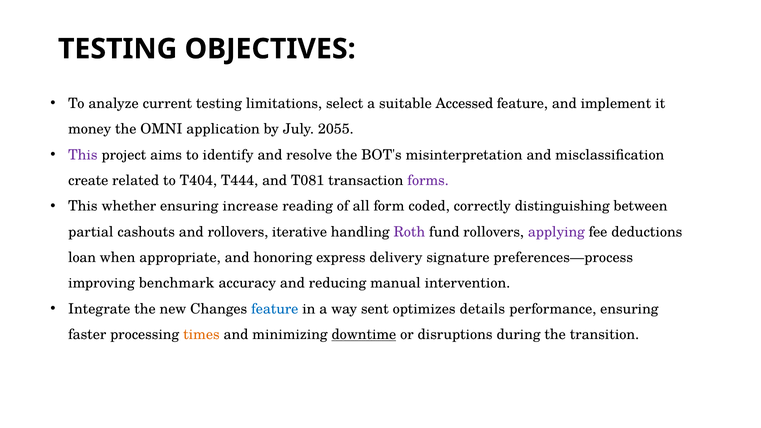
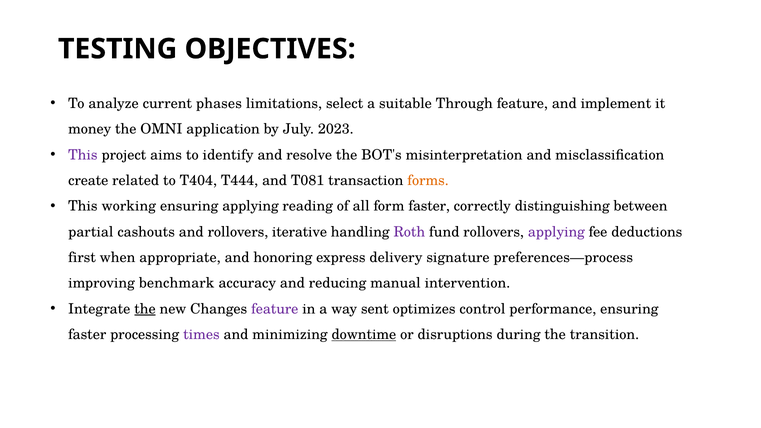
current testing: testing -> phases
Accessed: Accessed -> Through
2055: 2055 -> 2023
forms colour: purple -> orange
whether: whether -> working
ensuring increase: increase -> applying
form coded: coded -> faster
loan: loan -> first
the at (145, 309) underline: none -> present
feature at (275, 309) colour: blue -> purple
details: details -> control
times colour: orange -> purple
